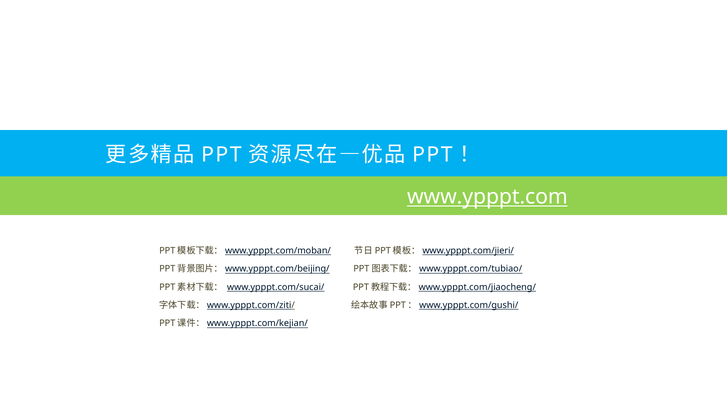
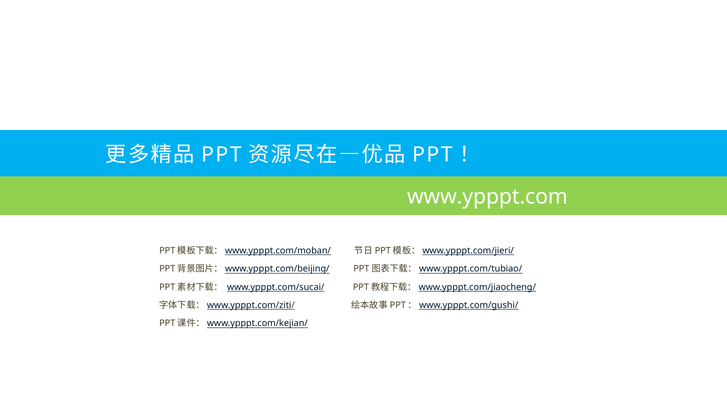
www.ypppt.com underline: present -> none
